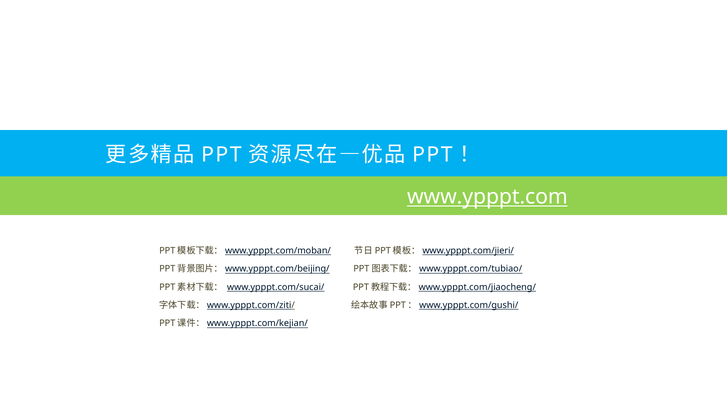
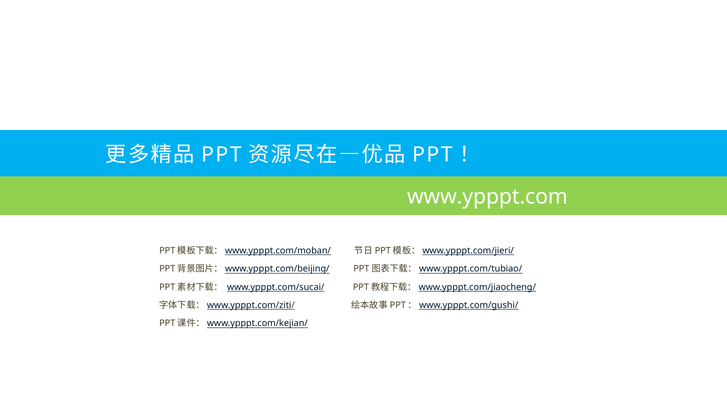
www.ypppt.com underline: present -> none
